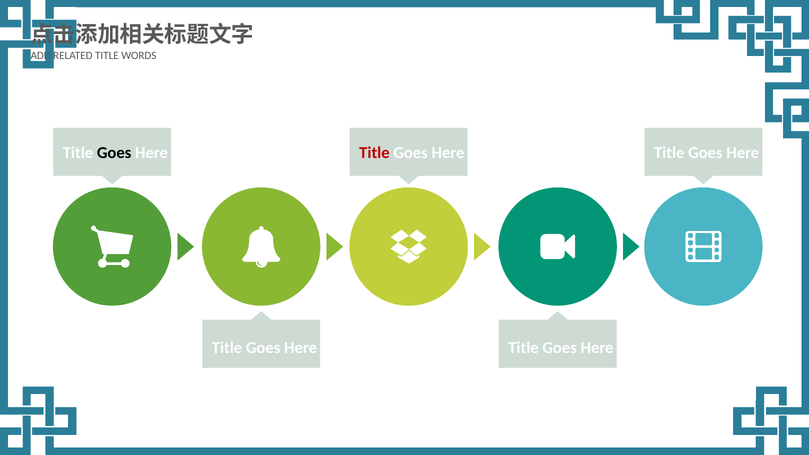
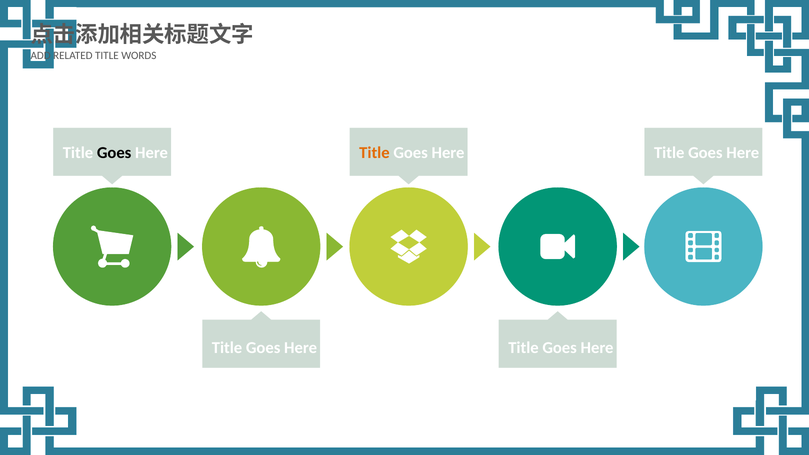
Title at (374, 153) colour: red -> orange
